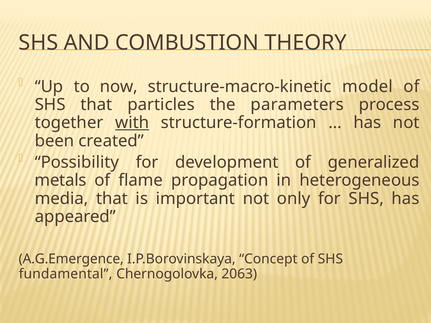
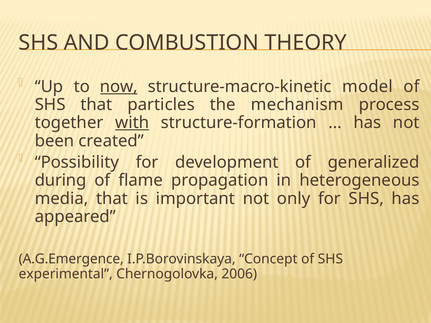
now underline: none -> present
parameters: parameters -> mechanism
metals: metals -> during
fundamental: fundamental -> experimental
2063: 2063 -> 2006
